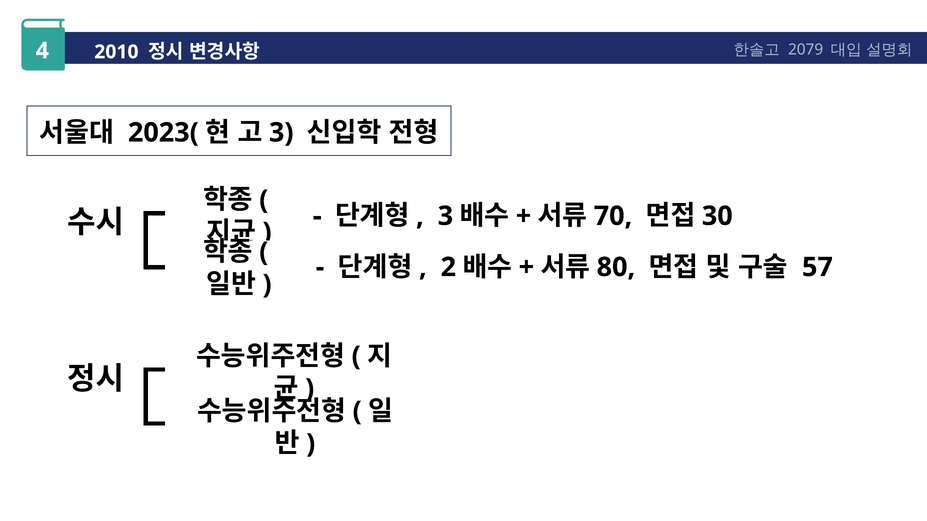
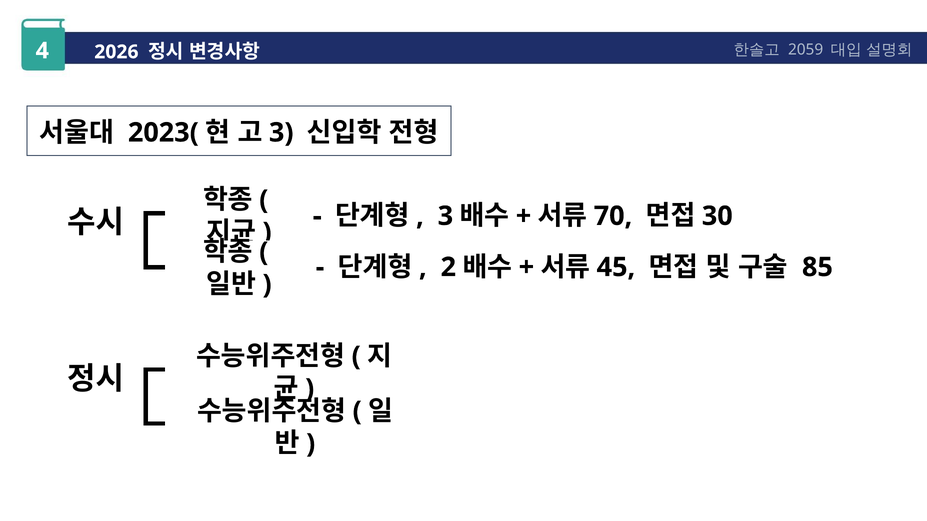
2079: 2079 -> 2059
2010: 2010 -> 2026
80: 80 -> 45
57: 57 -> 85
